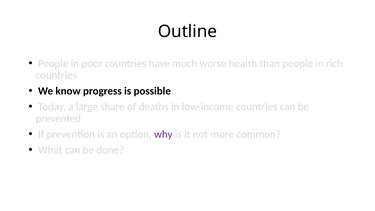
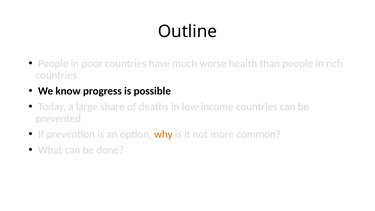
why colour: purple -> orange
